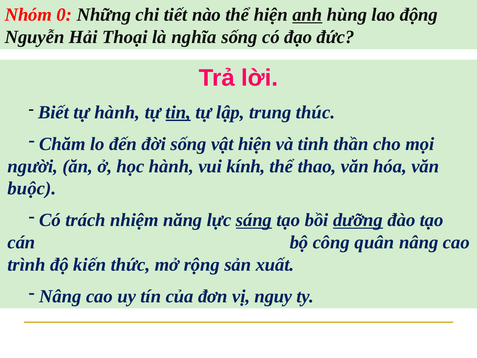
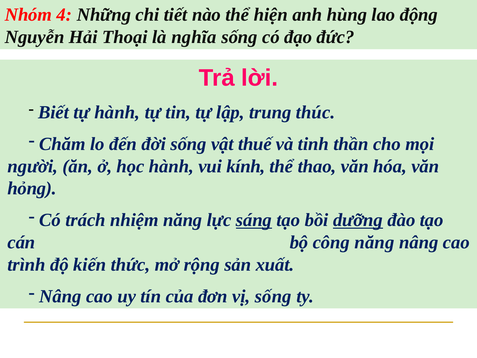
0: 0 -> 4
anh underline: present -> none
tin underline: present -> none
vật hiện: hiện -> thuế
buộc: buộc -> hỏng
công quân: quân -> năng
vị nguy: nguy -> sống
